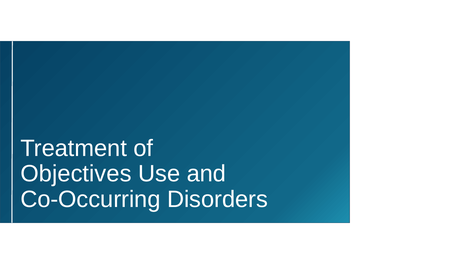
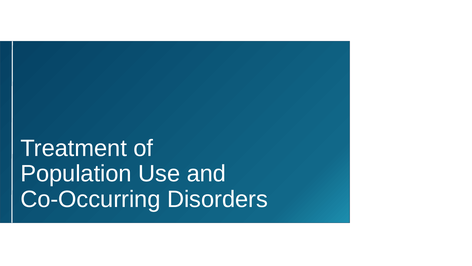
Objectives: Objectives -> Population
